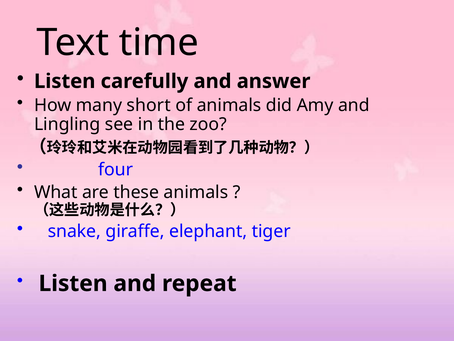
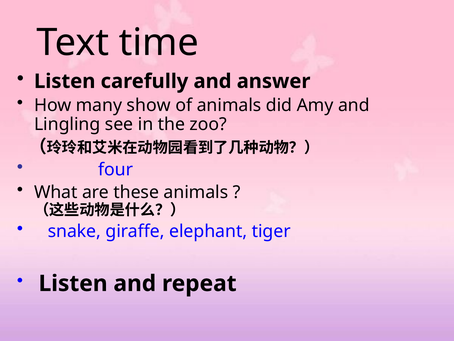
short: short -> show
